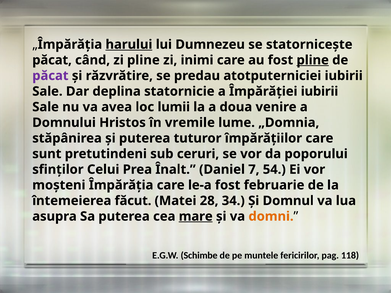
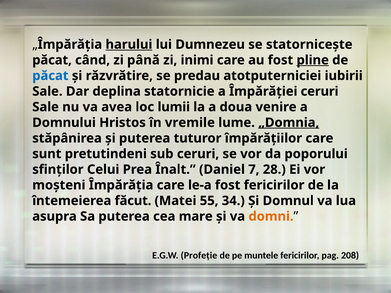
zi pline: pline -> până
păcat at (50, 76) colour: purple -> blue
Împărăţiei iubirii: iubirii -> ceruri
„Domnia underline: none -> present
54: 54 -> 28
fost februarie: februarie -> fericirilor
28: 28 -> 55
mare underline: present -> none
Schimbe: Schimbe -> Profeţie
118: 118 -> 208
